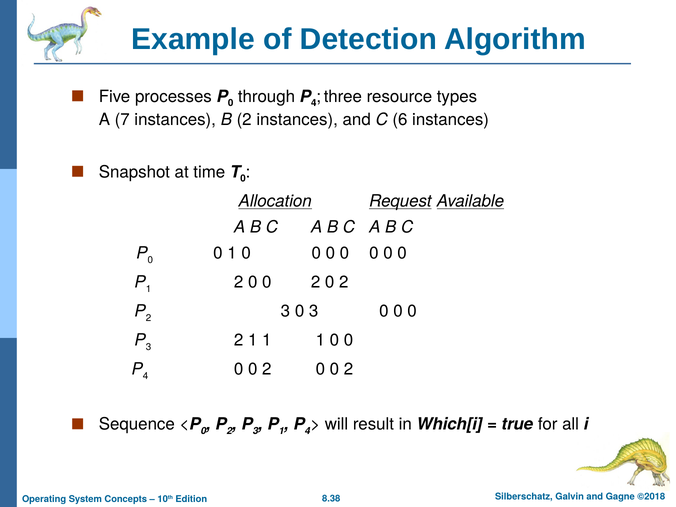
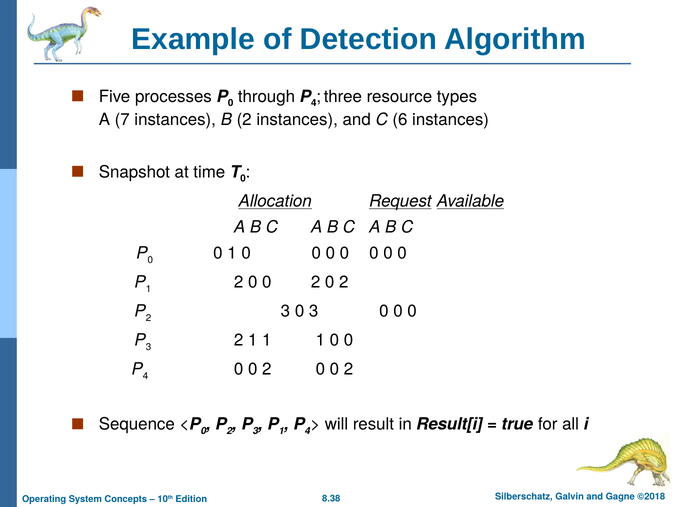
Which[i: Which[i -> Result[i
